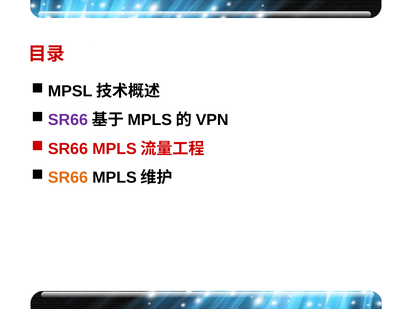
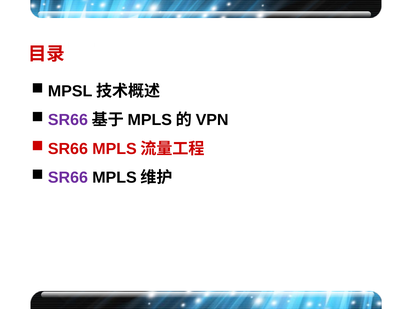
SR66 at (68, 178) colour: orange -> purple
